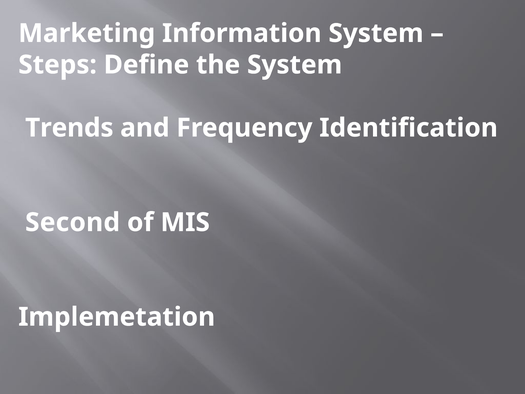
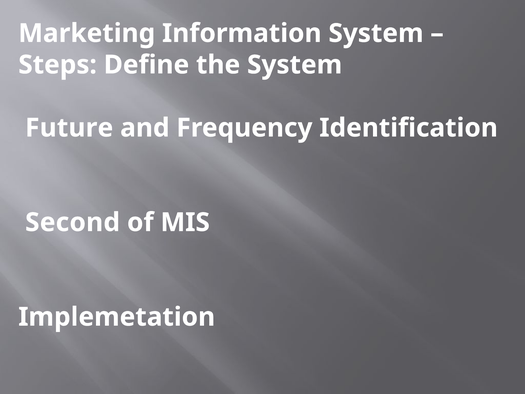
Trends: Trends -> Future
